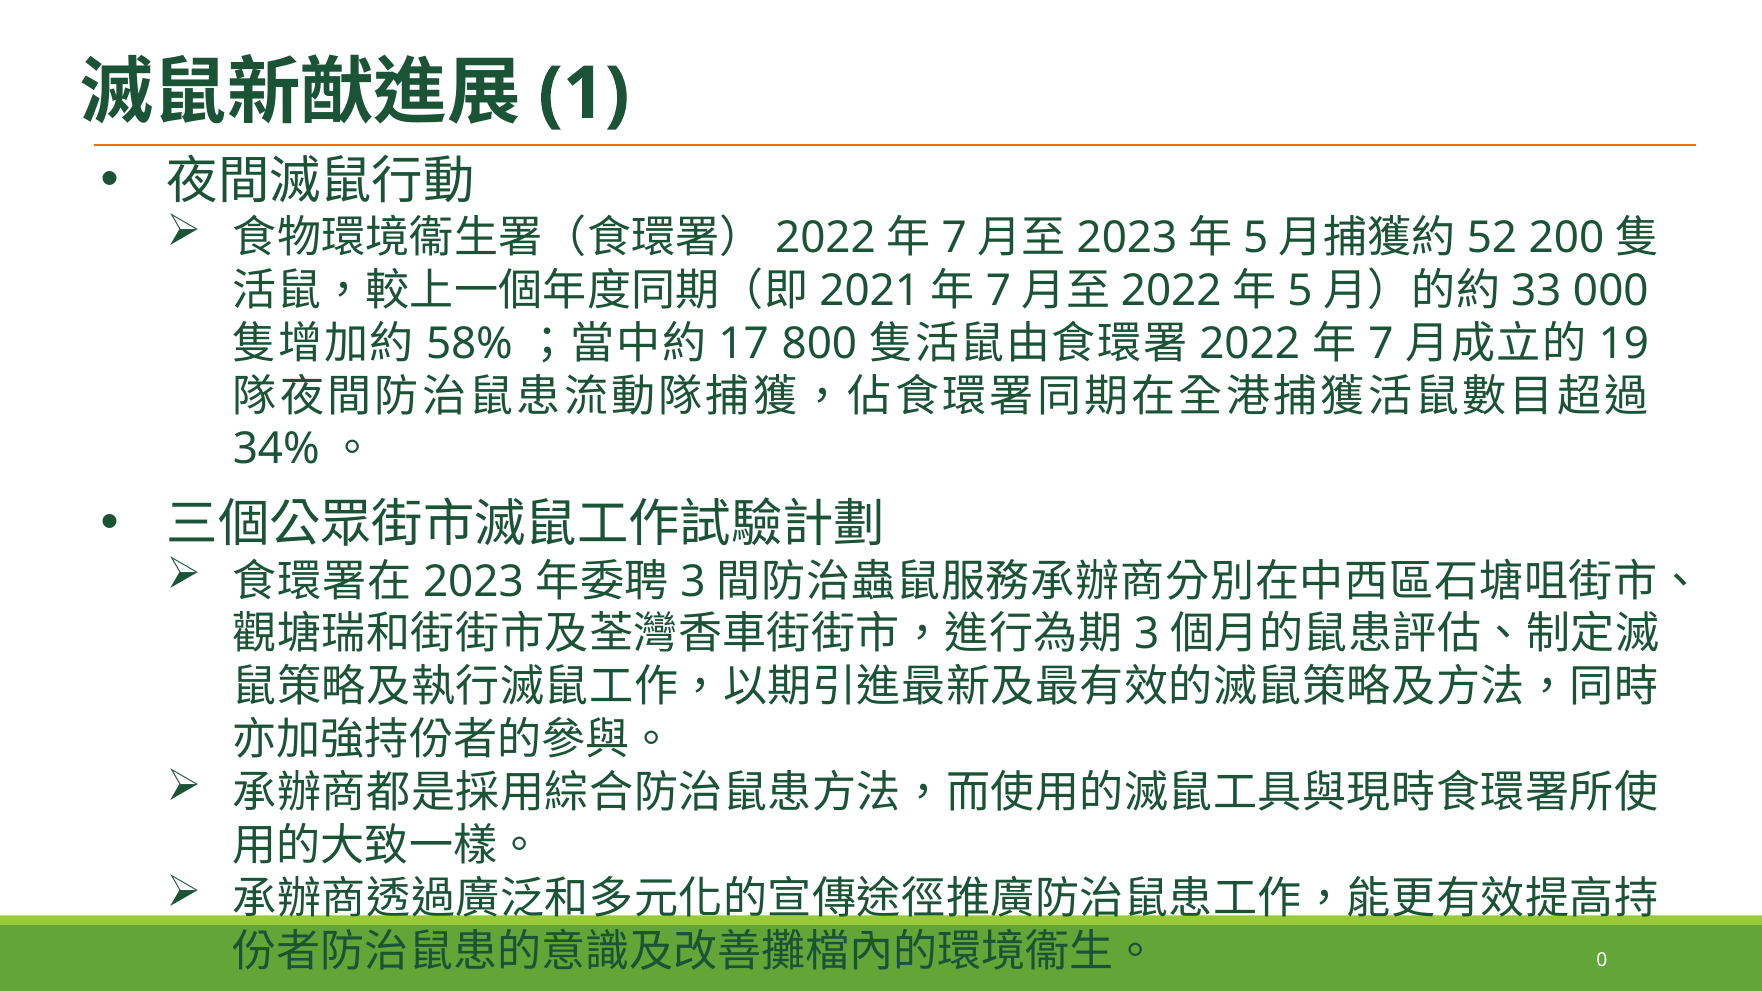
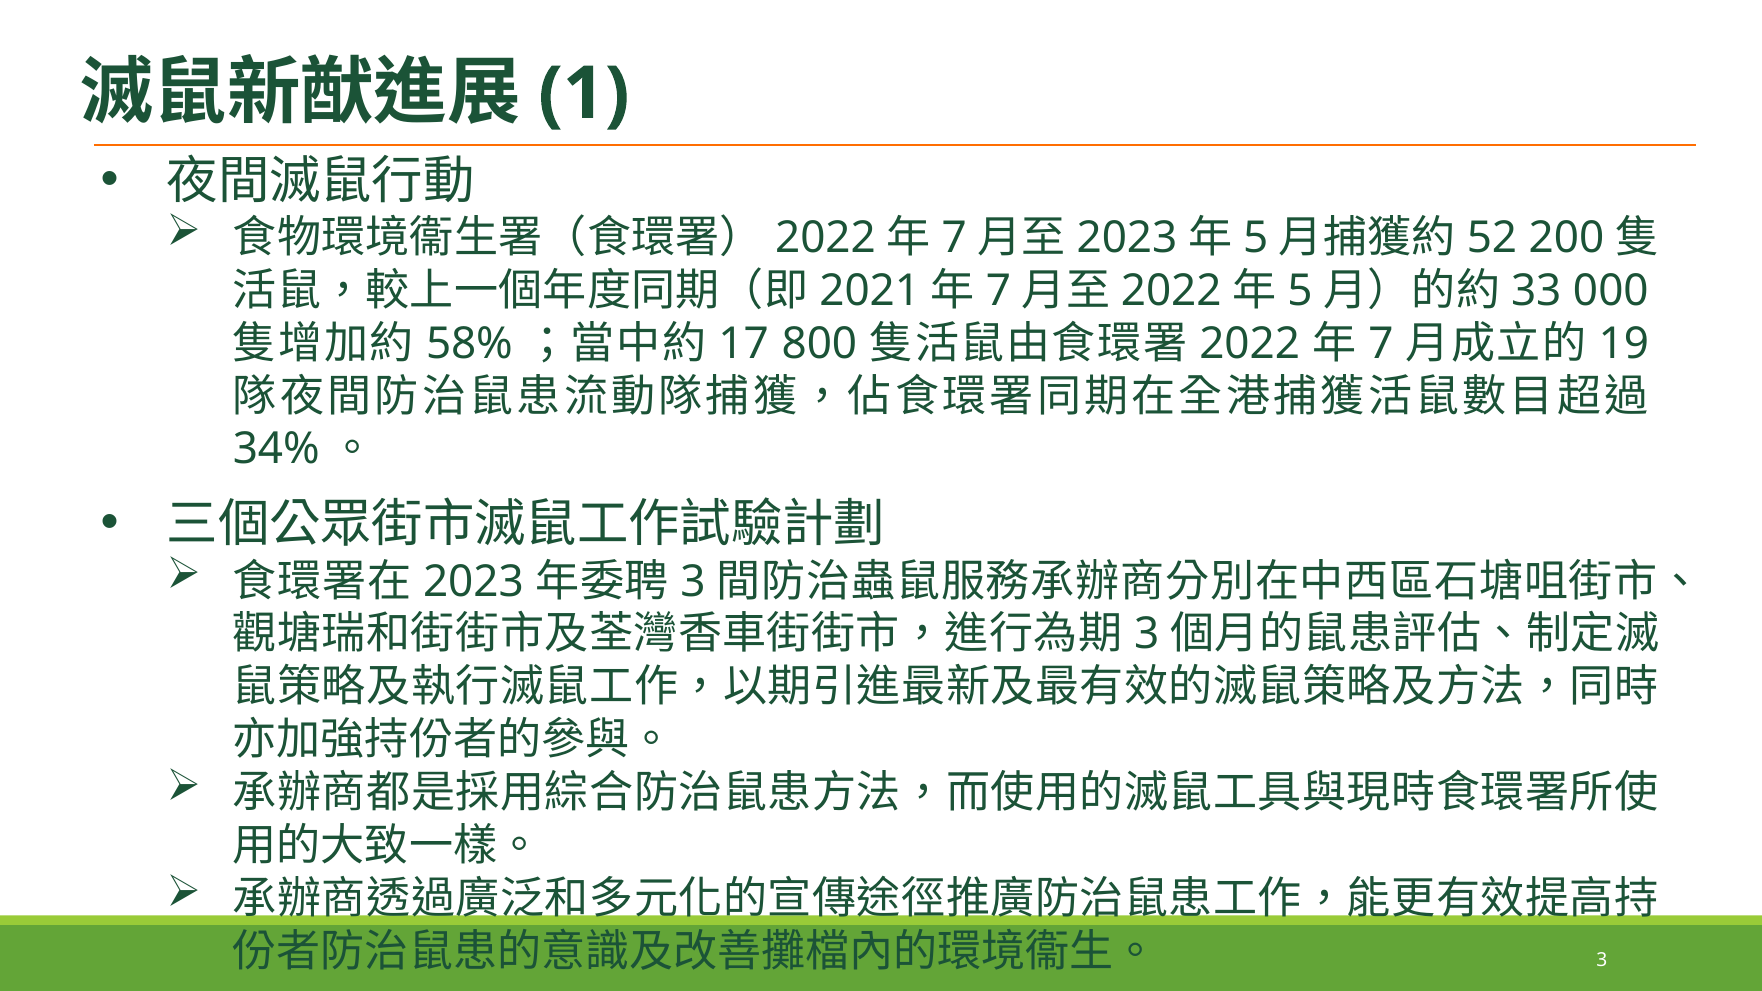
0 at (1602, 960): 0 -> 3
